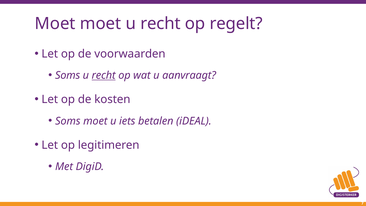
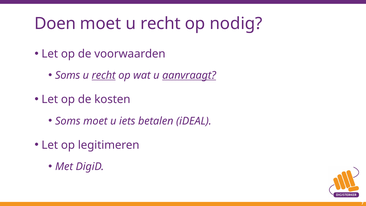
Moet at (55, 24): Moet -> Doen
regelt: regelt -> nodig
aanvraagt underline: none -> present
